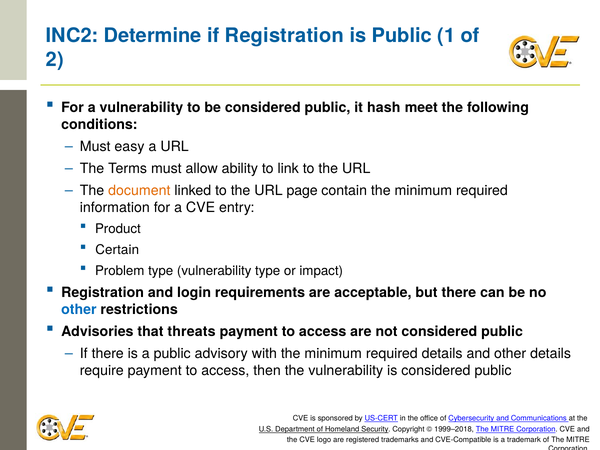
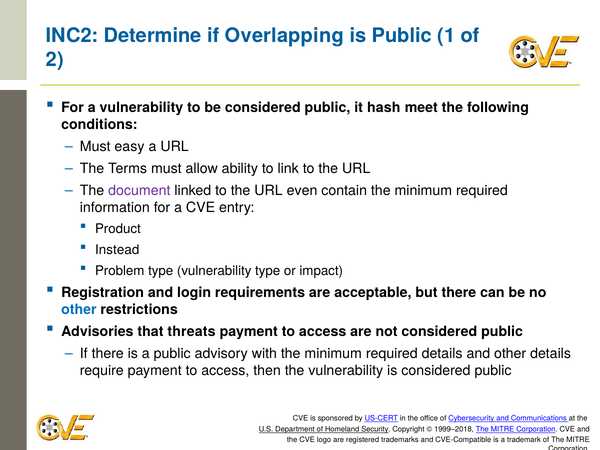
if Registration: Registration -> Overlapping
document colour: orange -> purple
page: page -> even
Certain: Certain -> Instead
